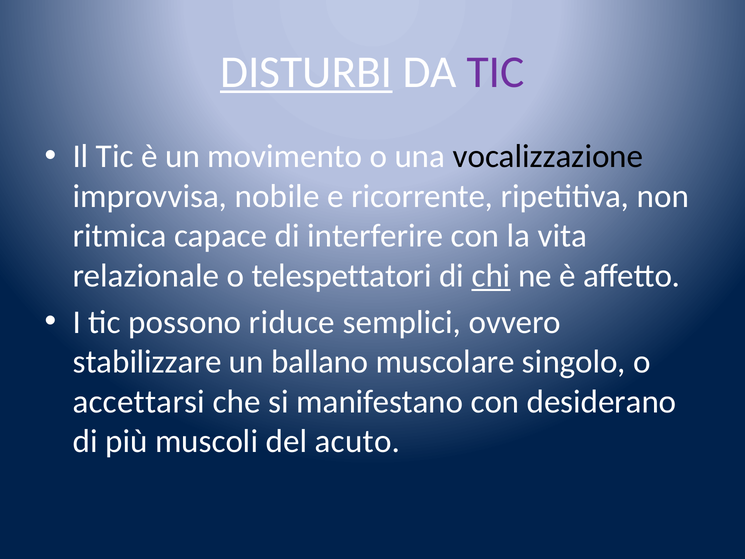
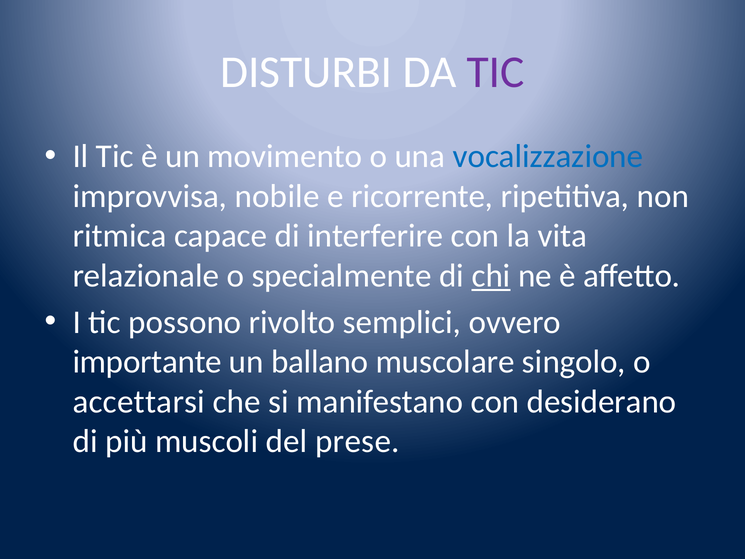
DISTURBI underline: present -> none
vocalizzazione colour: black -> blue
telespettatori: telespettatori -> specialmente
riduce: riduce -> rivolto
stabilizzare: stabilizzare -> importante
acuto: acuto -> prese
